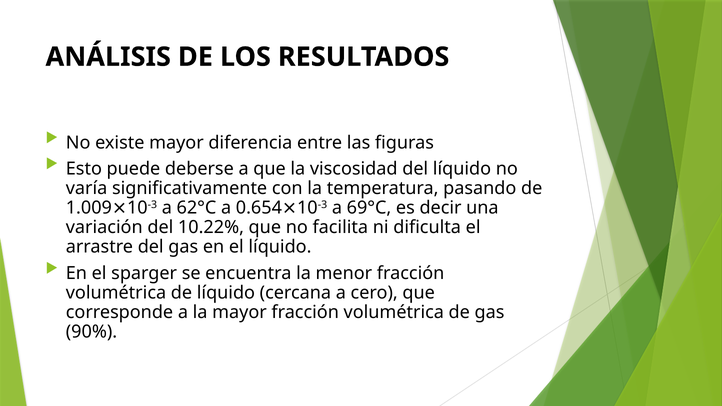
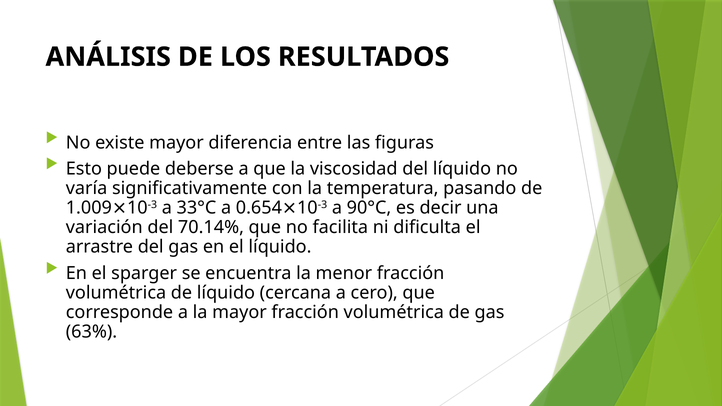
62°C: 62°C -> 33°C
69°C: 69°C -> 90°C
10.22%: 10.22% -> 70.14%
90%: 90% -> 63%
